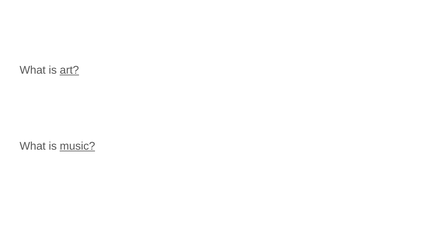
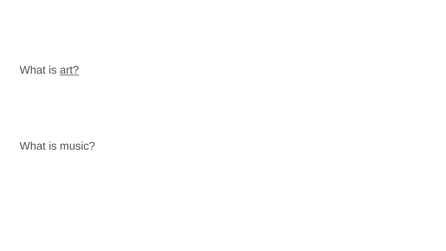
music underline: present -> none
